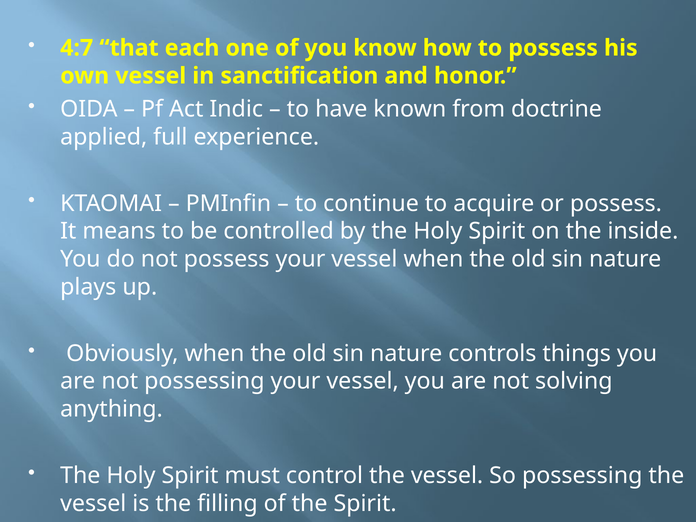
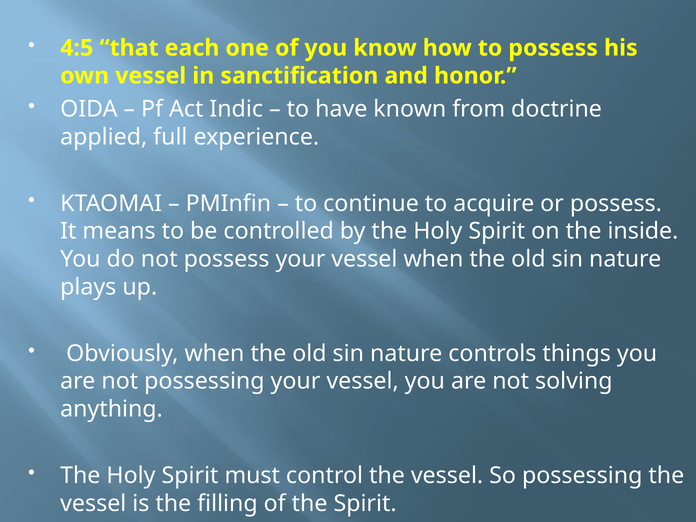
4:7: 4:7 -> 4:5
